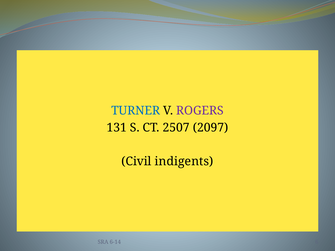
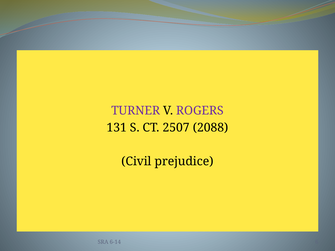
TURNER colour: blue -> purple
2097: 2097 -> 2088
indigents: indigents -> prejudice
